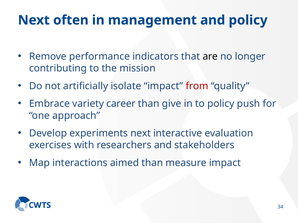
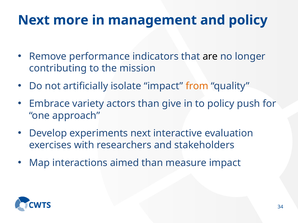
often: often -> more
from colour: red -> orange
career: career -> actors
